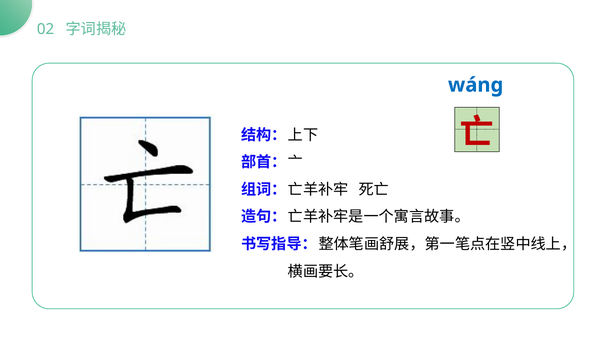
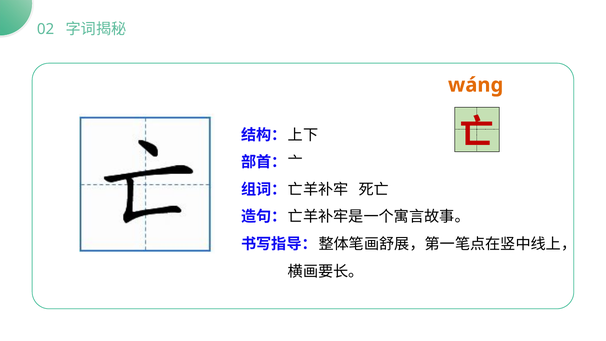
wánɡ colour: blue -> orange
